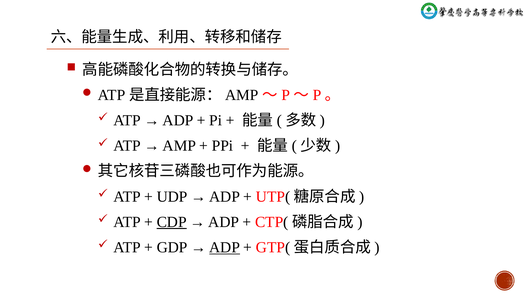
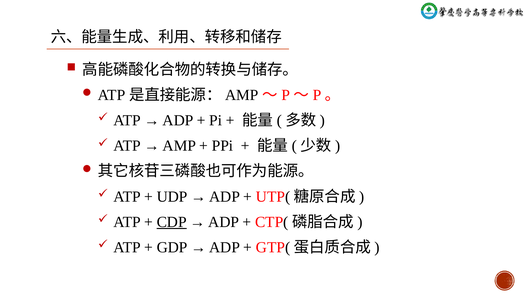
ADP at (225, 247) underline: present -> none
